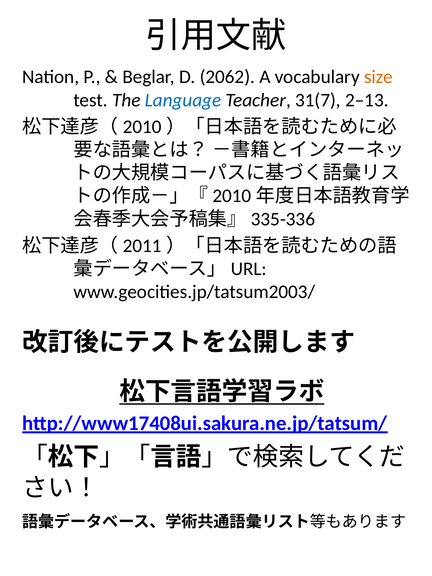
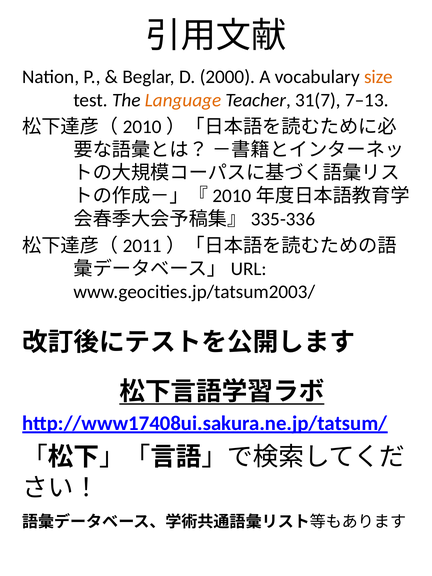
2062: 2062 -> 2000
Language colour: blue -> orange
2–13: 2–13 -> 7–13
